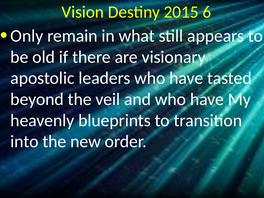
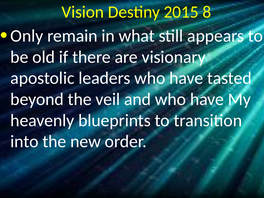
6: 6 -> 8
